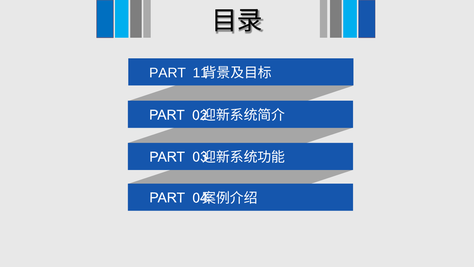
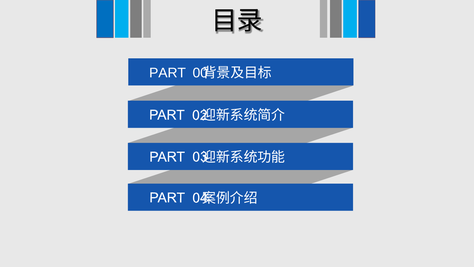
11: 11 -> 00
